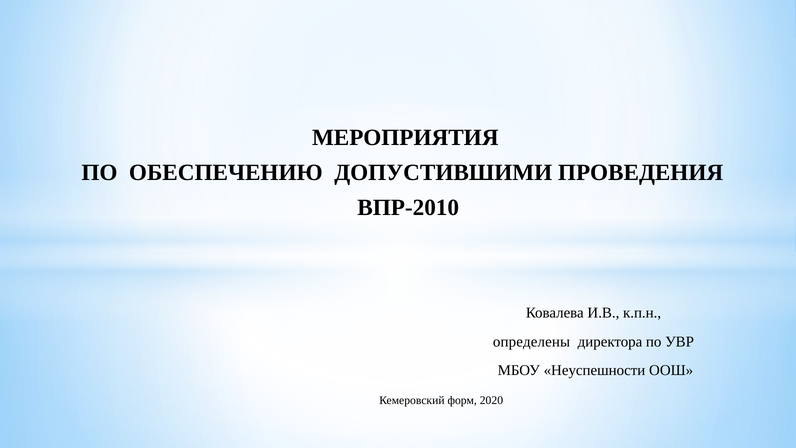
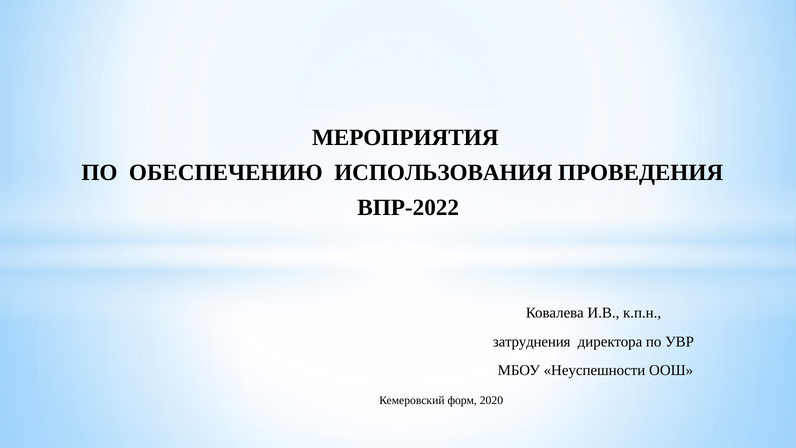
ДОПУСТИВШИМИ: ДОПУСТИВШИМИ -> ИСПОЛЬЗОВАНИЯ
ВПР-2010: ВПР-2010 -> ВПР-2022
определены: определены -> затруднения
